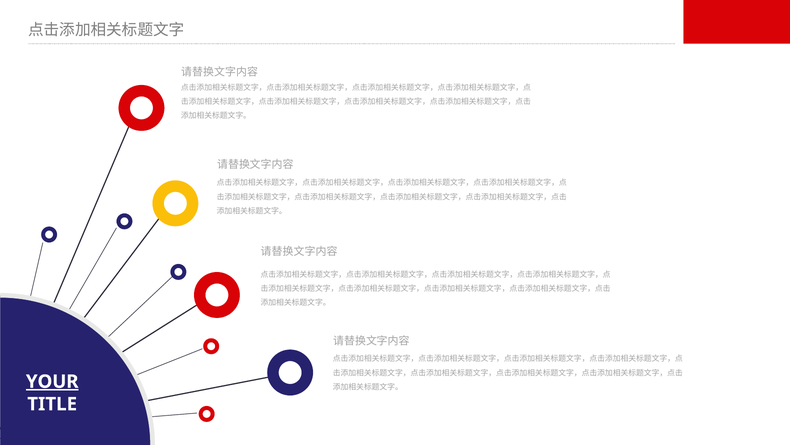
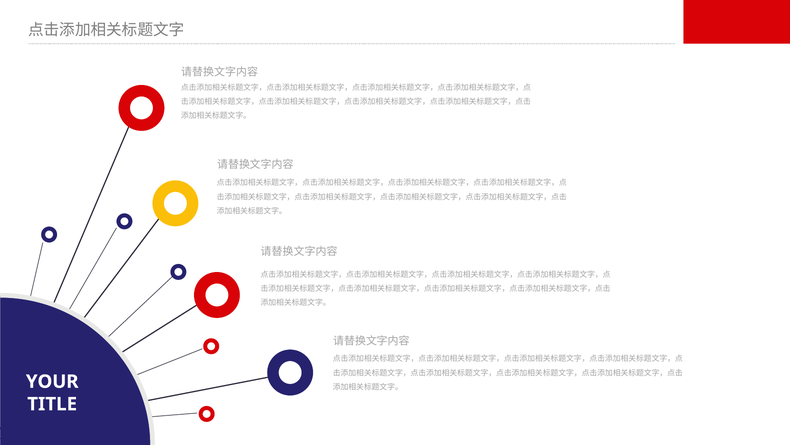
YOUR underline: present -> none
